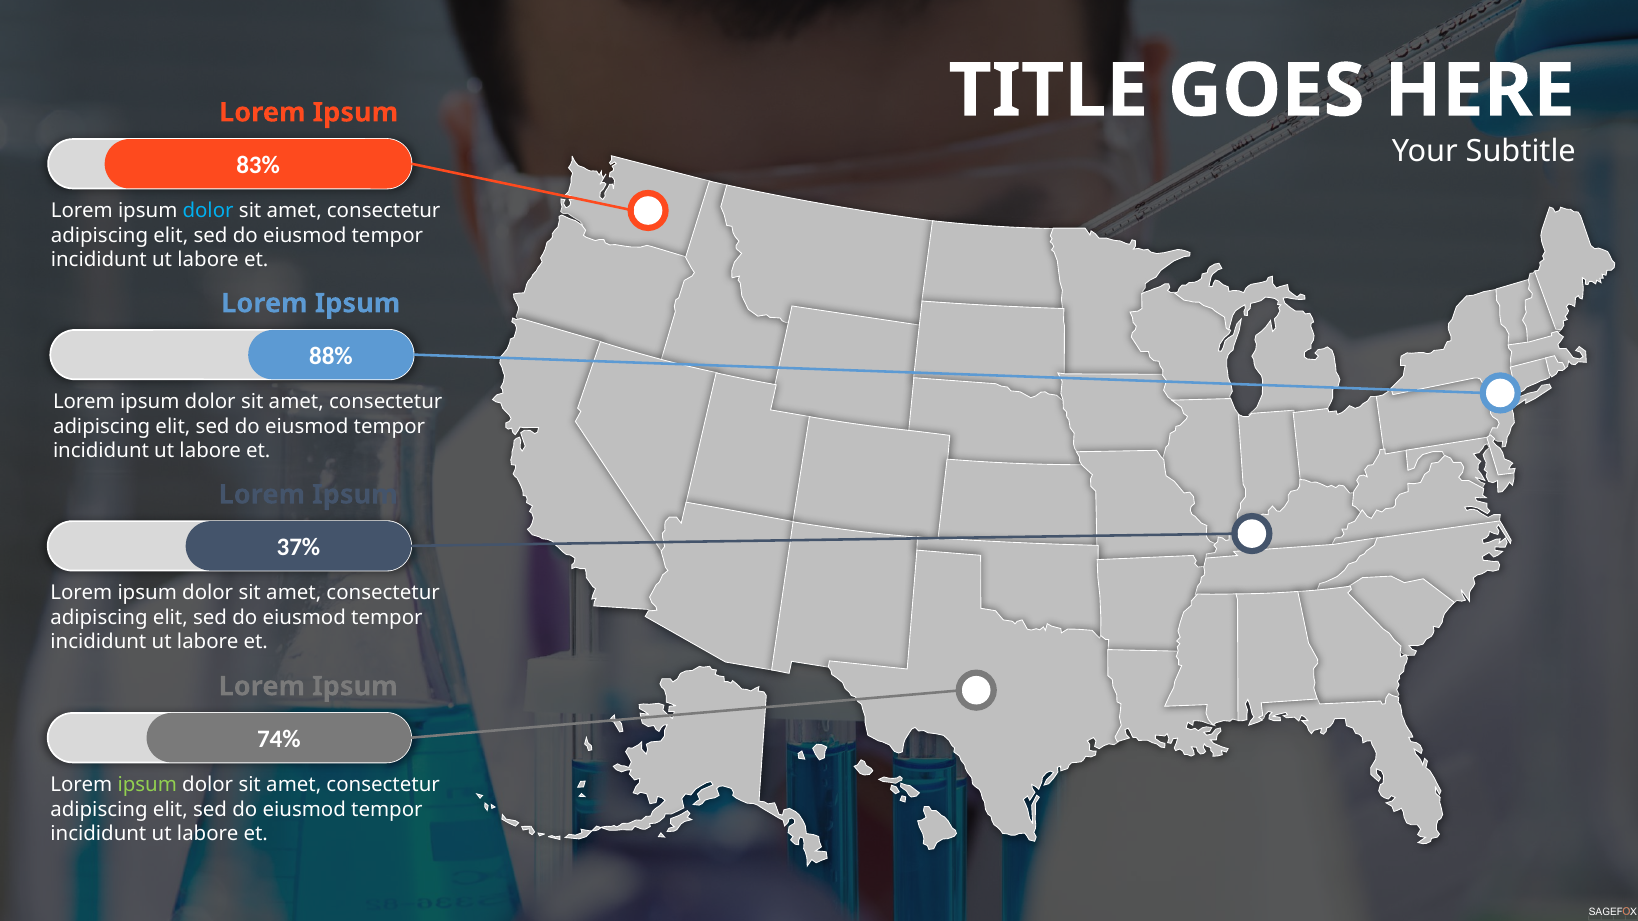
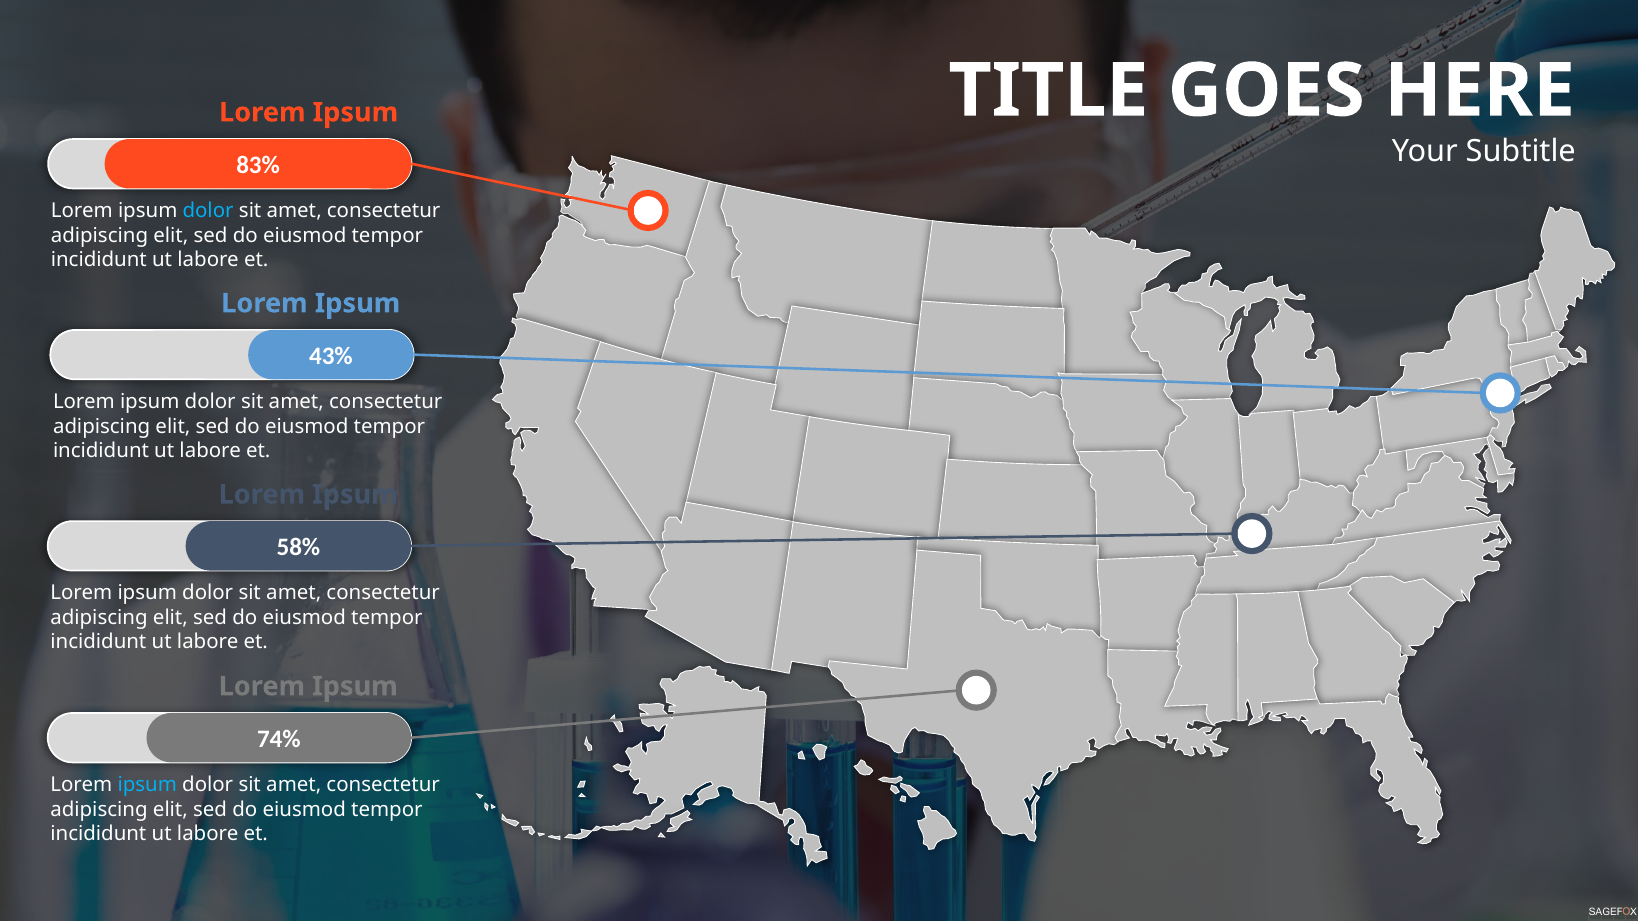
88%: 88% -> 43%
37%: 37% -> 58%
ipsum at (147, 785) colour: light green -> light blue
